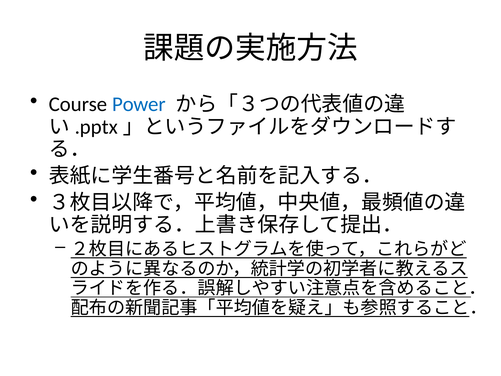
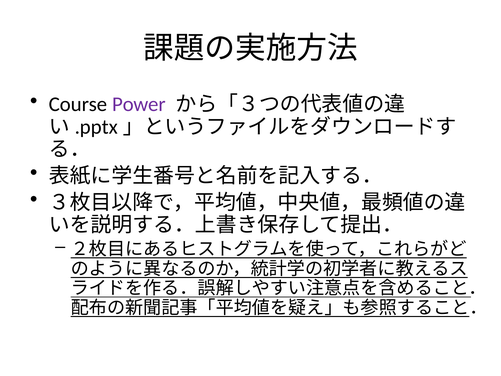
Power colour: blue -> purple
